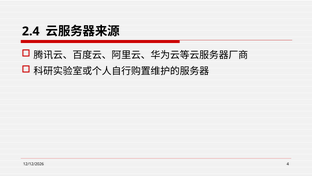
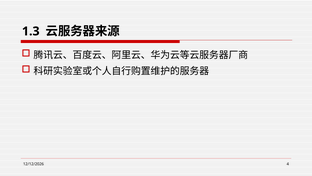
2.4: 2.4 -> 1.3
